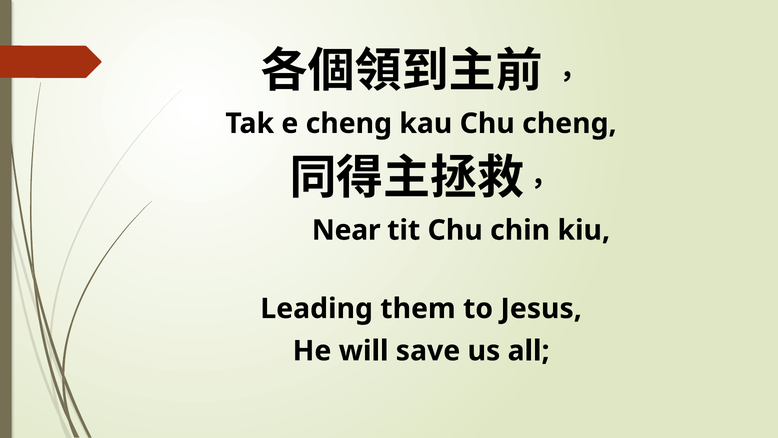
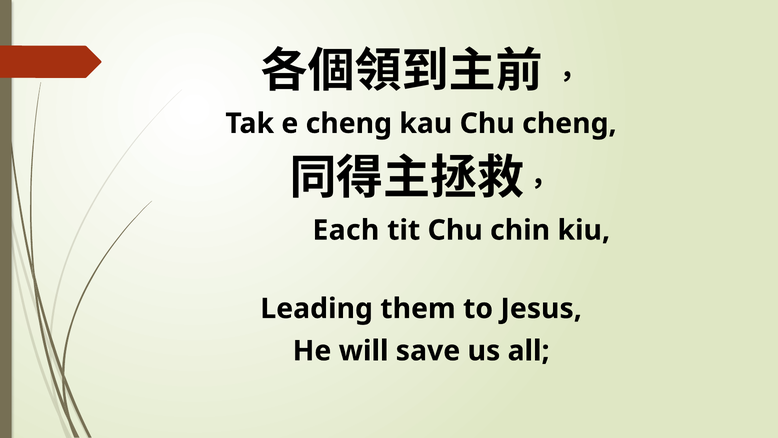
Near: Near -> Each
